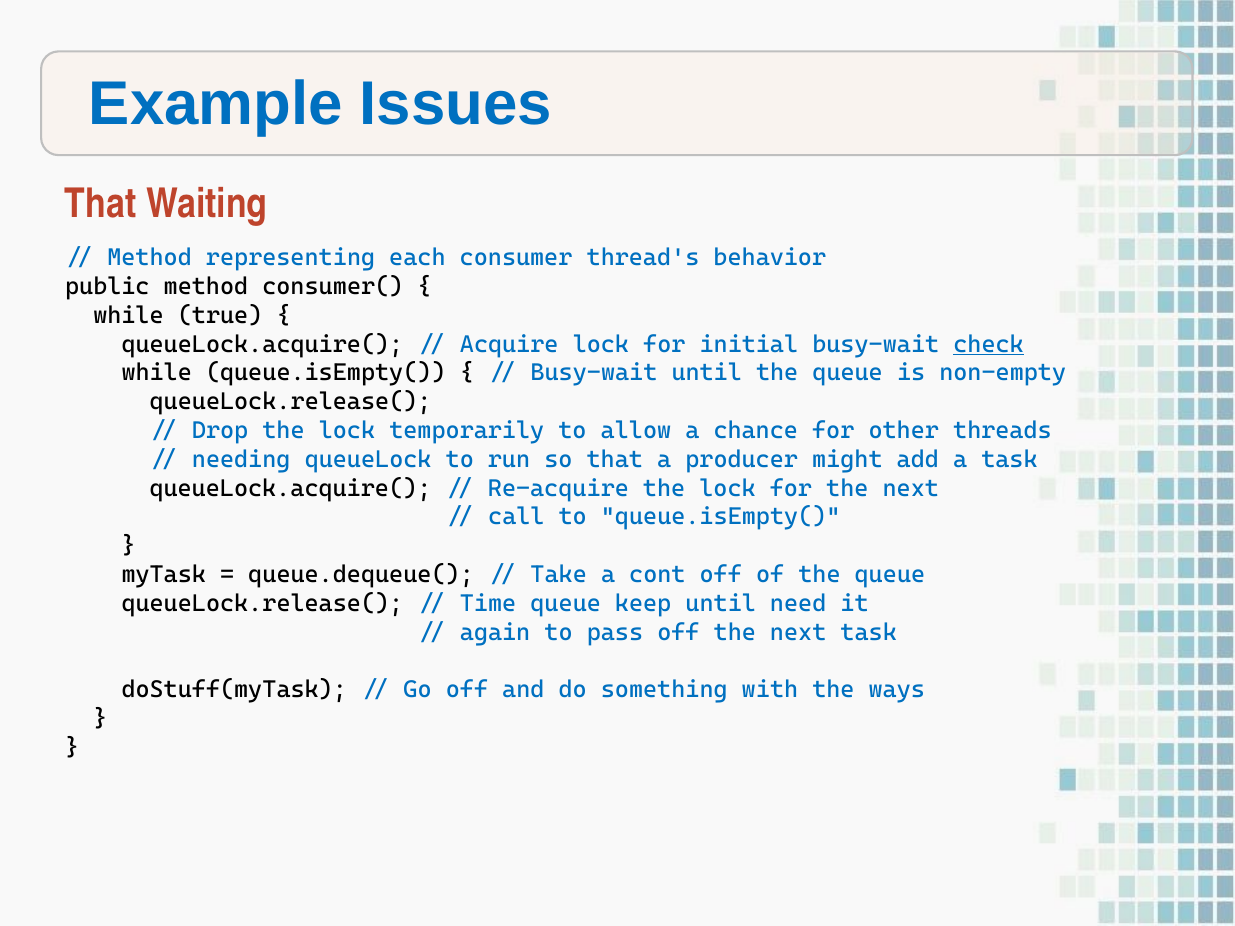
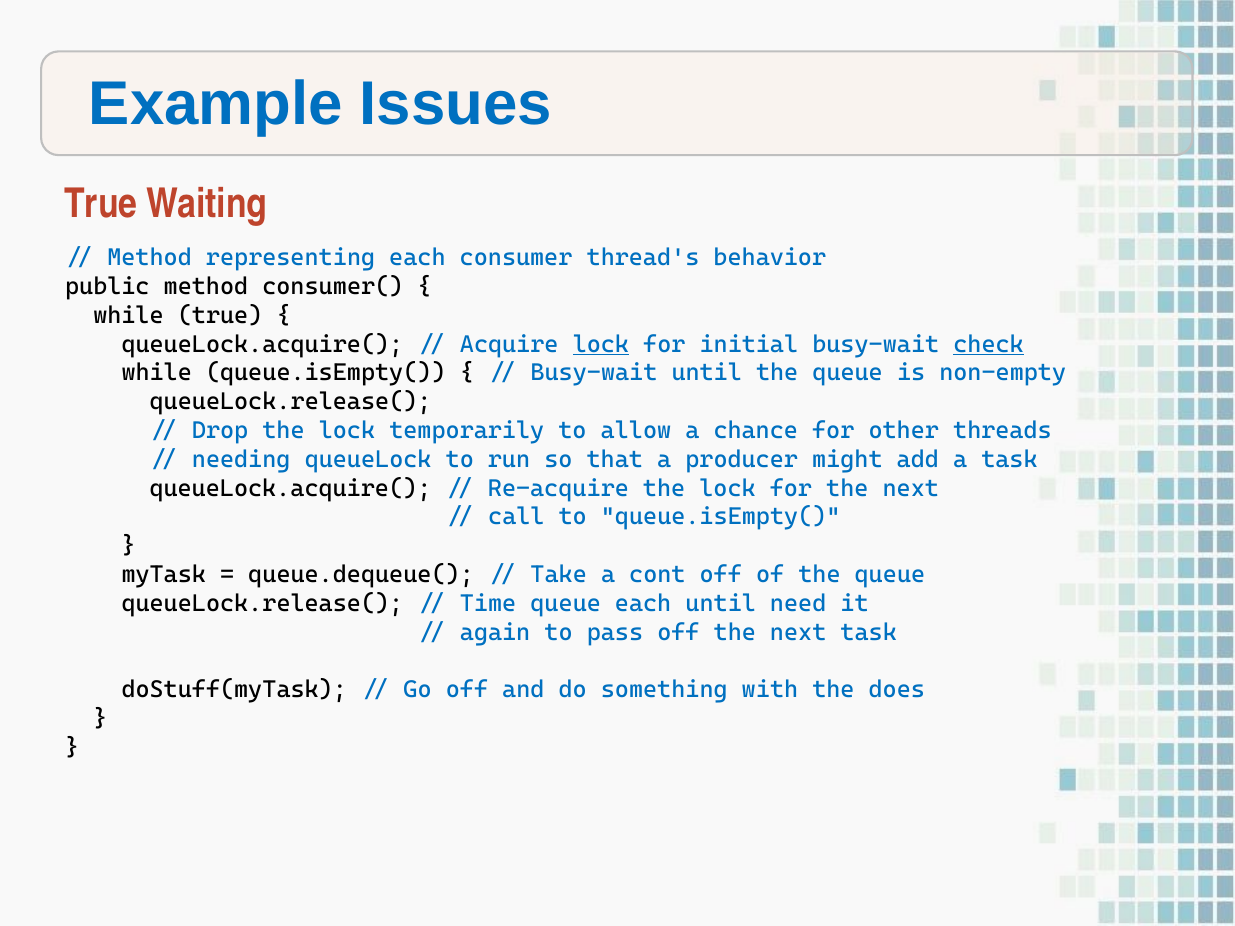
That at (101, 204): That -> True
lock at (601, 344) underline: none -> present
queue keep: keep -> each
ways: ways -> does
